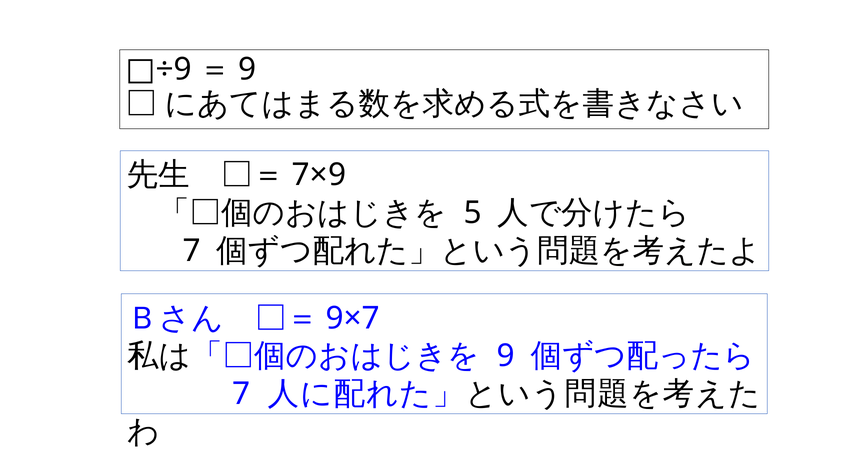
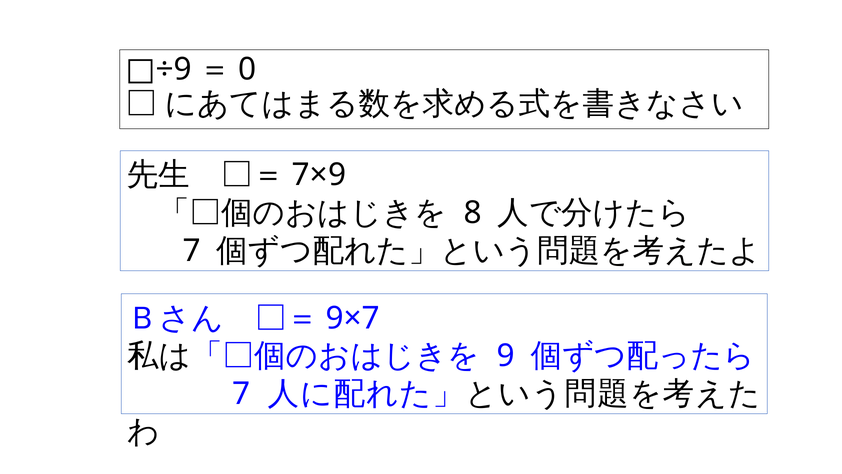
9 at (247, 69): 9 -> 0
5: 5 -> 8
